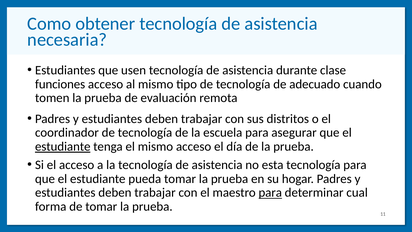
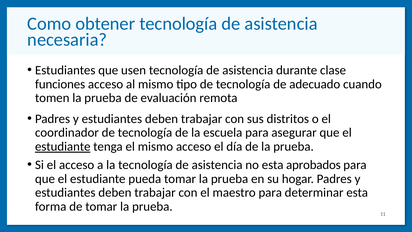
esta tecnología: tecnología -> aprobados
para at (270, 193) underline: present -> none
determinar cual: cual -> esta
